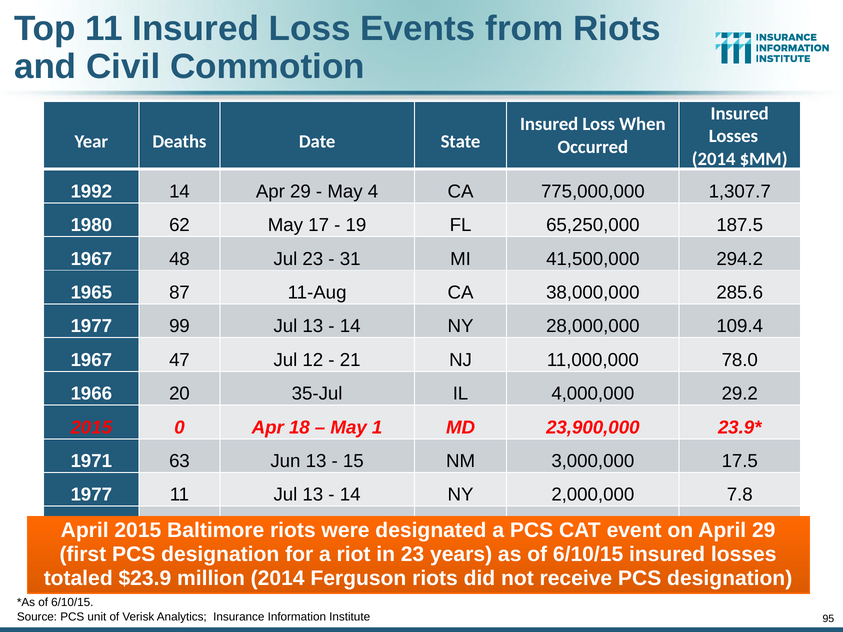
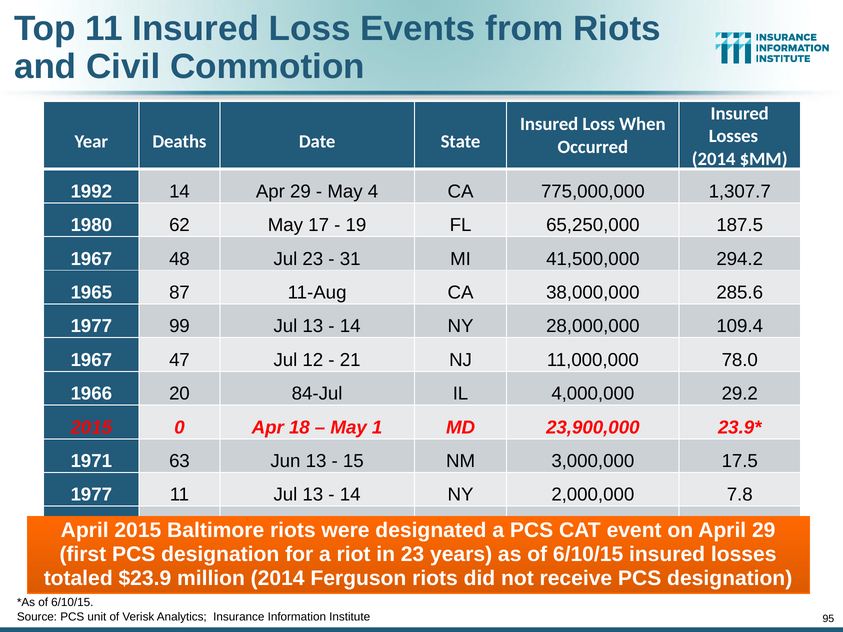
35-Jul: 35-Jul -> 84-Jul
